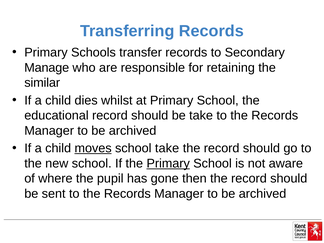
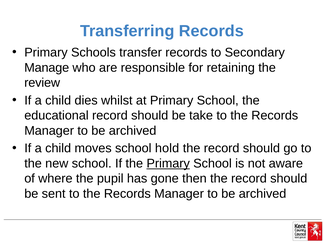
similar: similar -> review
moves underline: present -> none
school take: take -> hold
